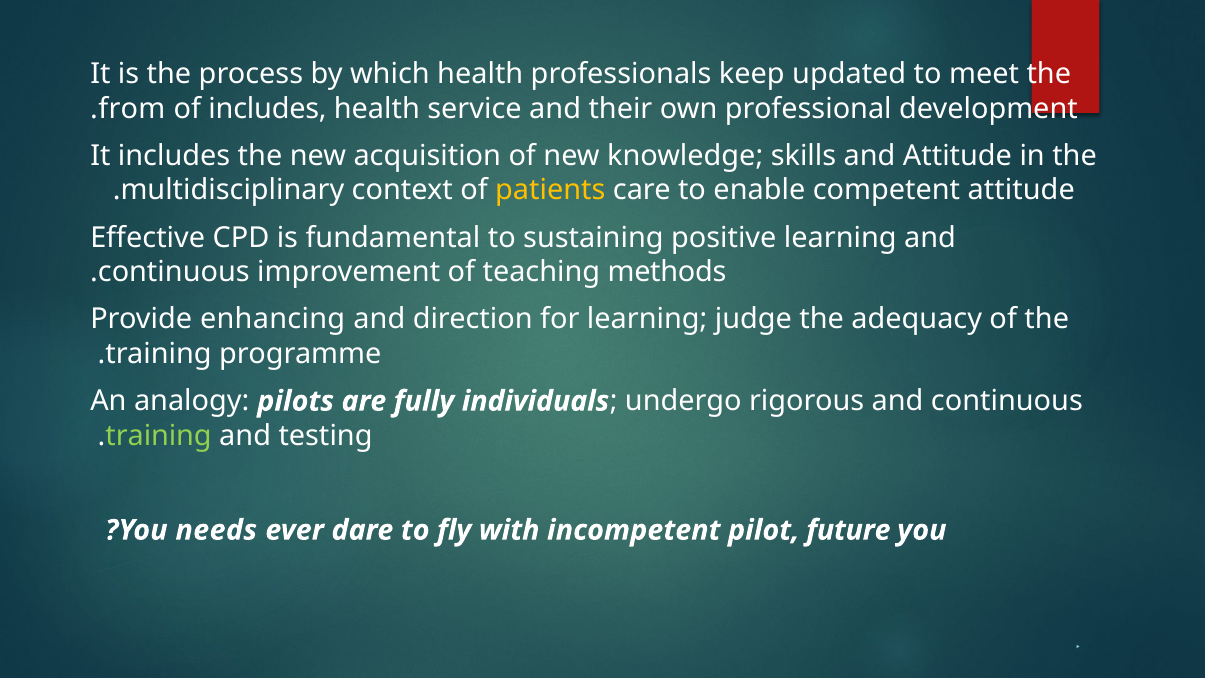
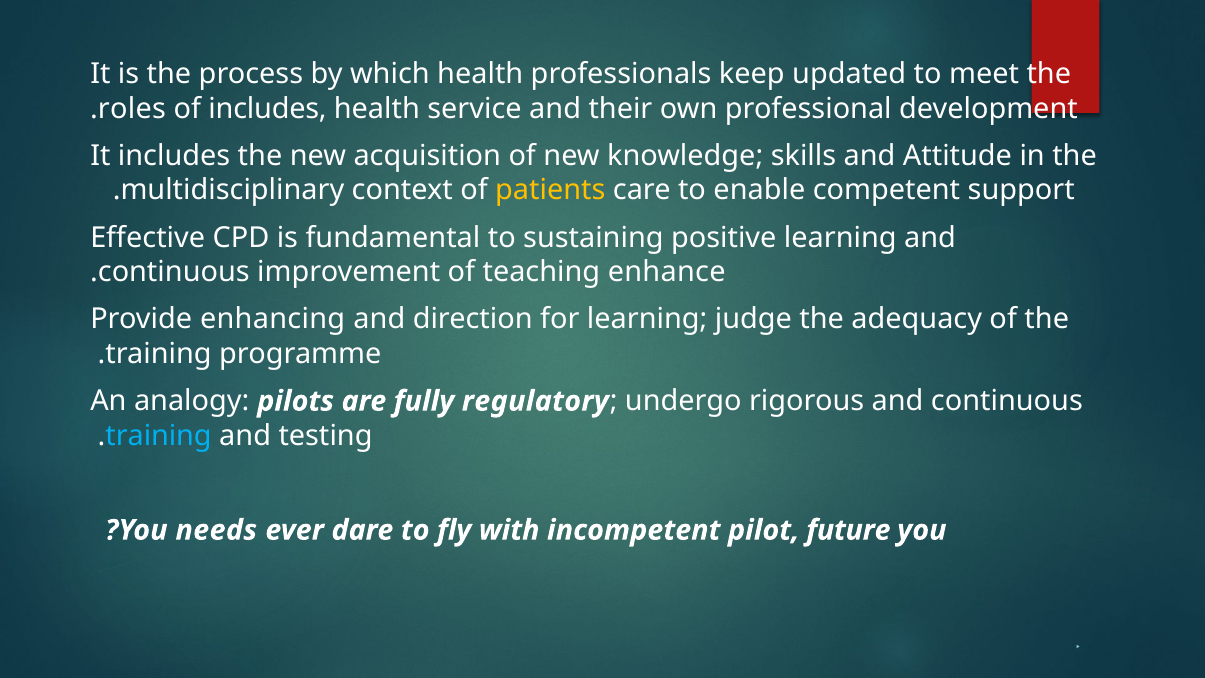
from: from -> roles
competent attitude: attitude -> support
methods: methods -> enhance
individuals: individuals -> regulatory
training at (159, 436) colour: light green -> light blue
